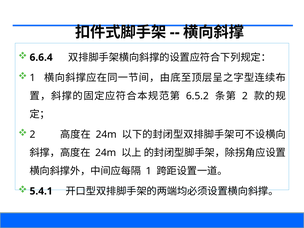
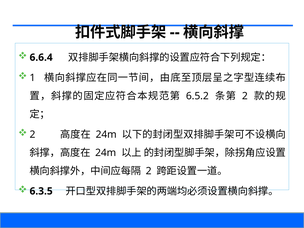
1 at (149, 171): 1 -> 2
5.4.1: 5.4.1 -> 6.3.5
